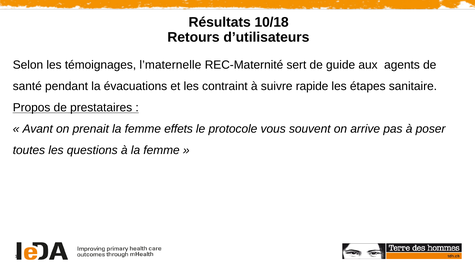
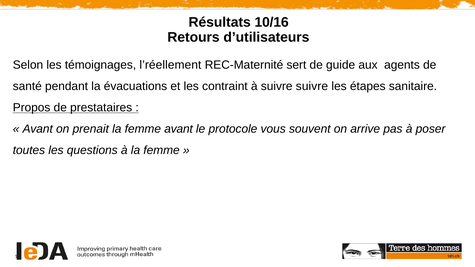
10/18: 10/18 -> 10/16
l’maternelle: l’maternelle -> l’réellement
suivre rapide: rapide -> suivre
femme effets: effets -> avant
